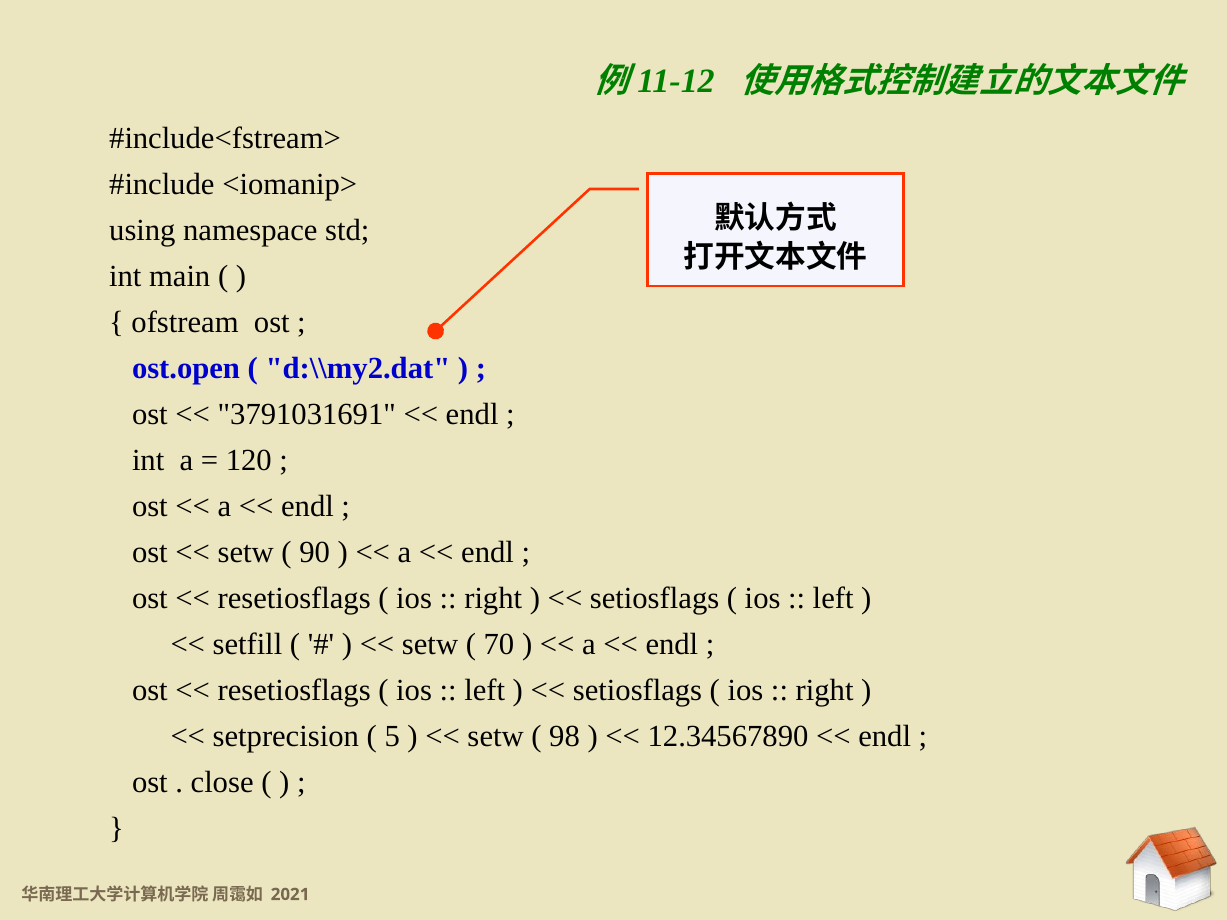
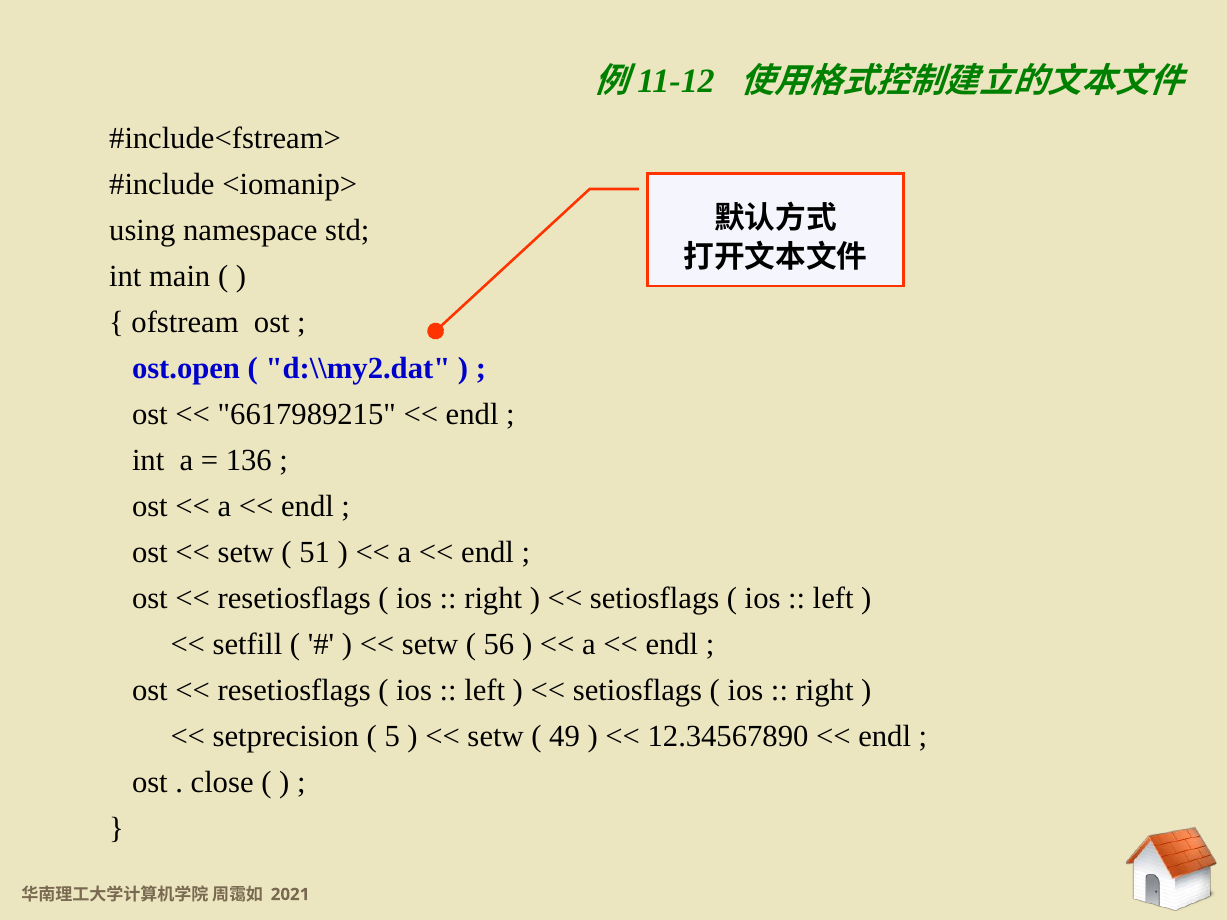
3791031691: 3791031691 -> 6617989215
120: 120 -> 136
90: 90 -> 51
70: 70 -> 56
98: 98 -> 49
